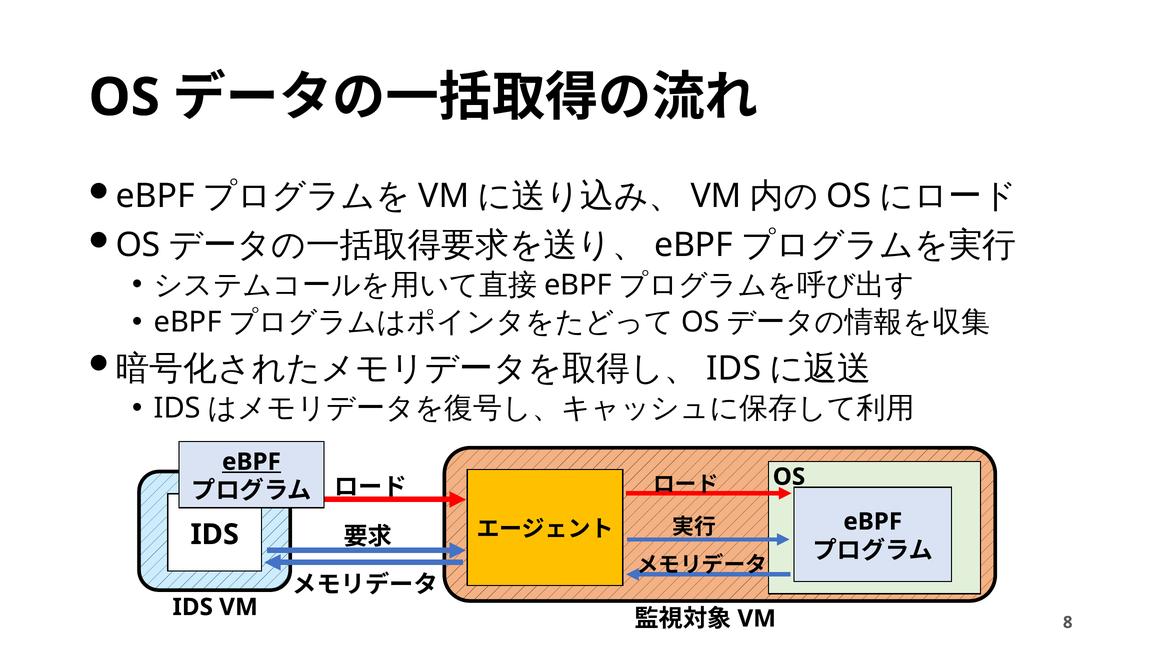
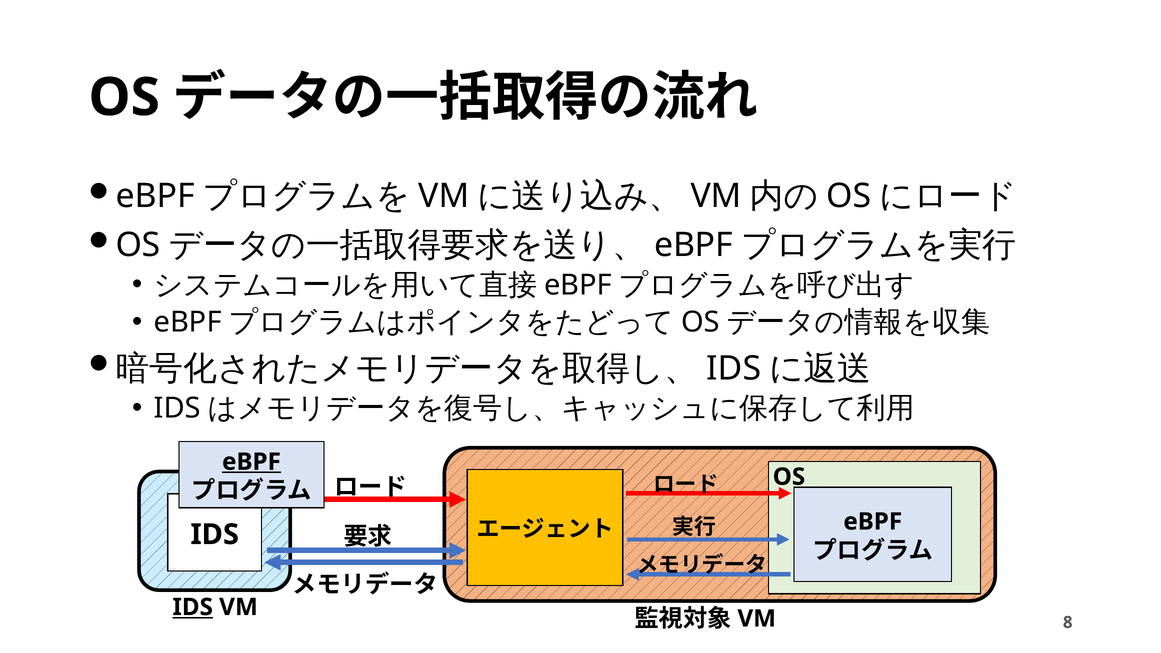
IDS at (193, 607) underline: none -> present
